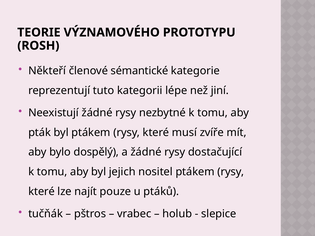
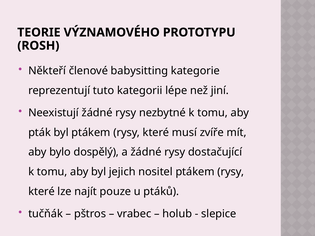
sémantické: sémantické -> babysitting
